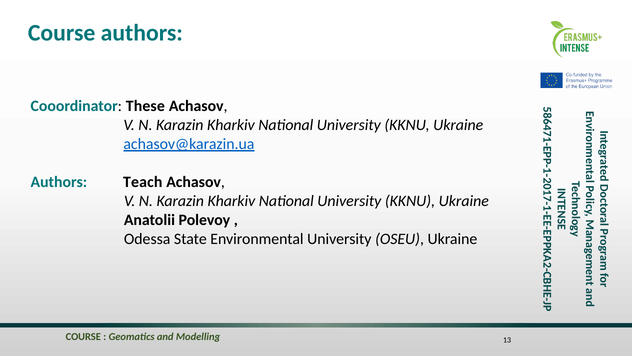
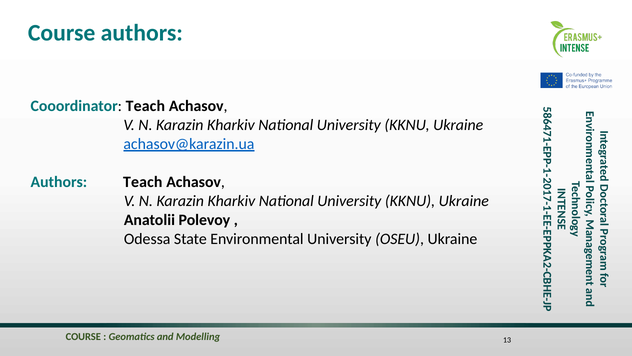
Cooordinator These: These -> Teach
